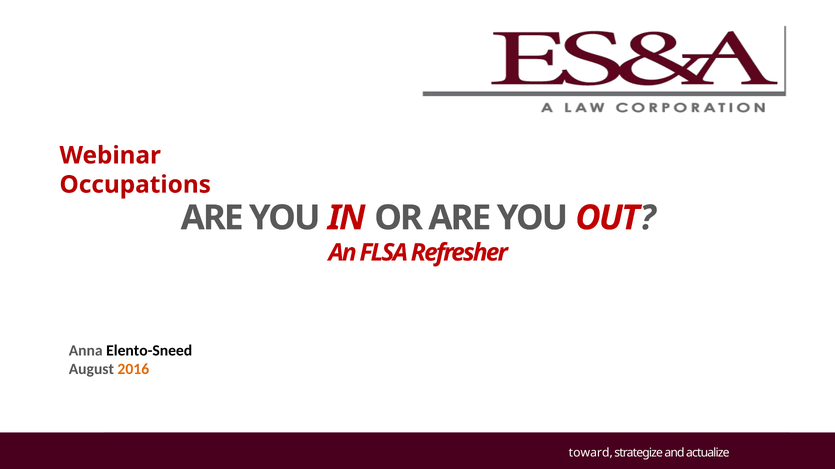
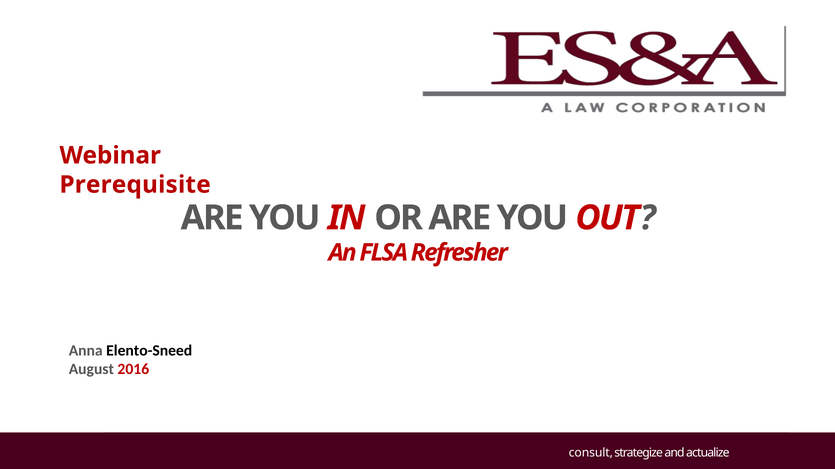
Occupations: Occupations -> Prerequisite
2016 colour: orange -> red
toward: toward -> consult
